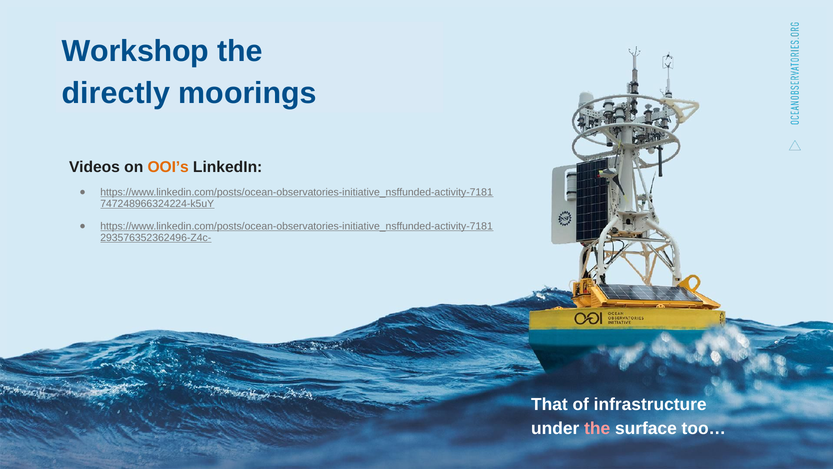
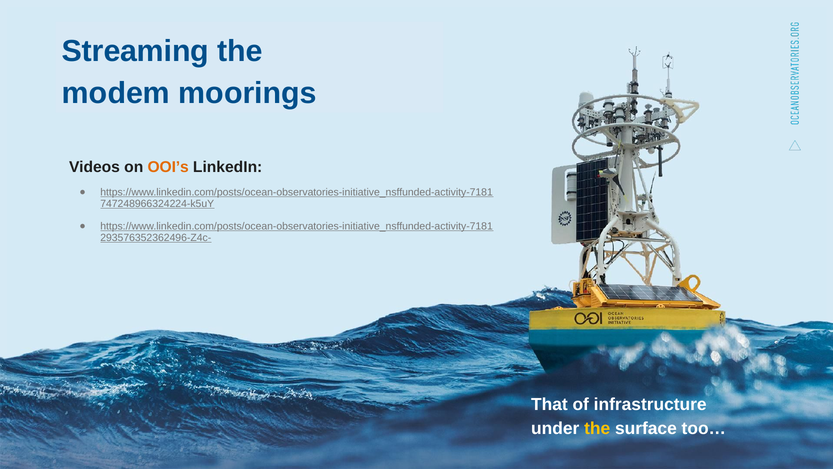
Workshop: Workshop -> Streaming
directly: directly -> modem
the at (597, 428) colour: pink -> yellow
